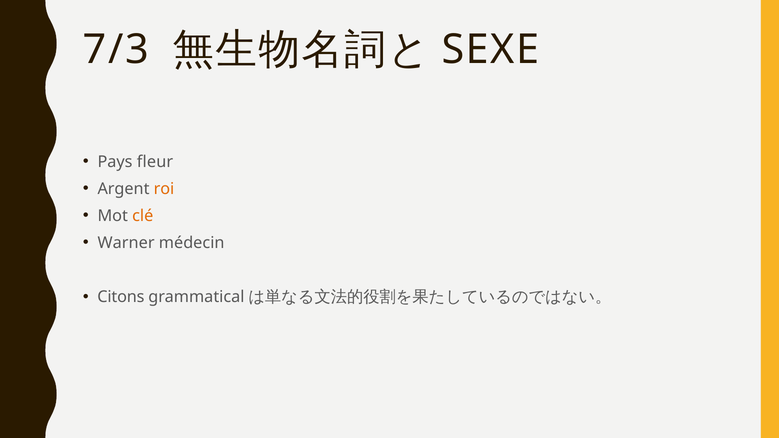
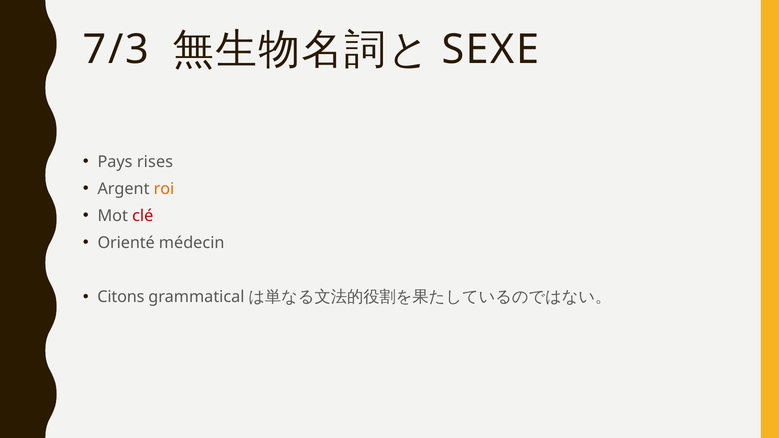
fleur: fleur -> rises
clé colour: orange -> red
Warner: Warner -> Orienté
